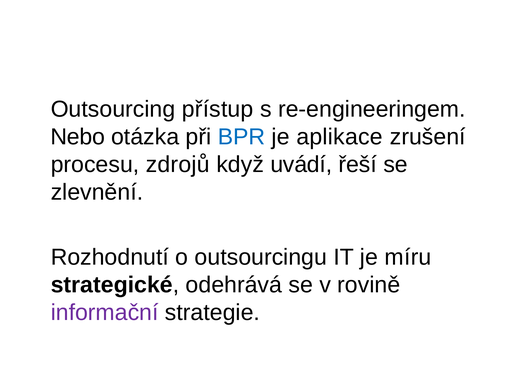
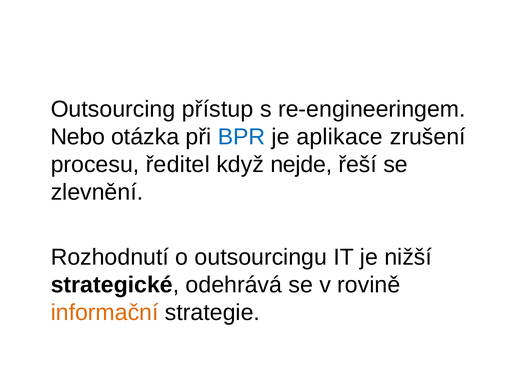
zdrojů: zdrojů -> ředitel
uvádí: uvádí -> nejde
míru: míru -> nižší
informační colour: purple -> orange
